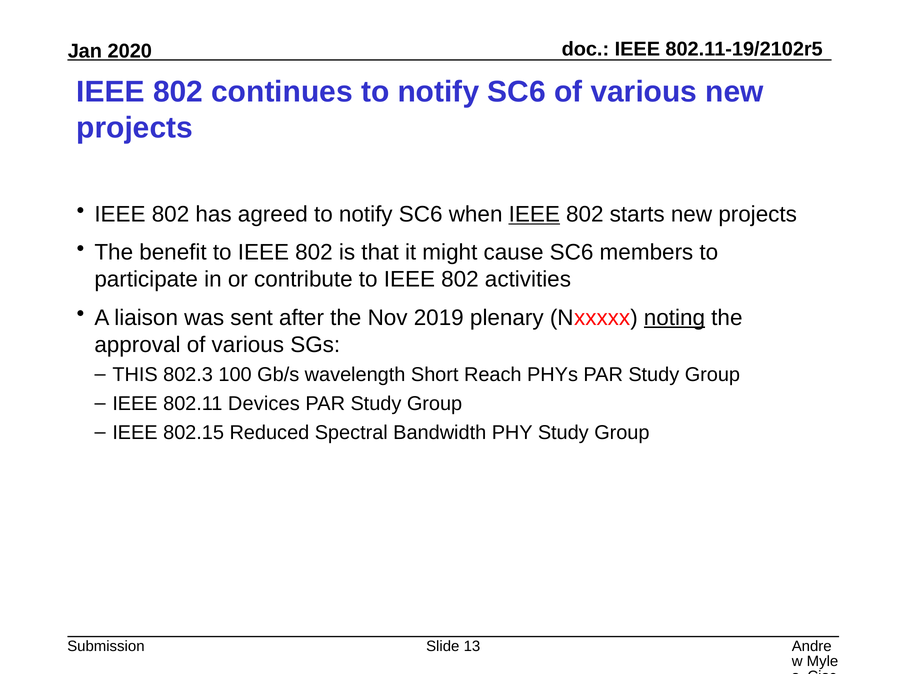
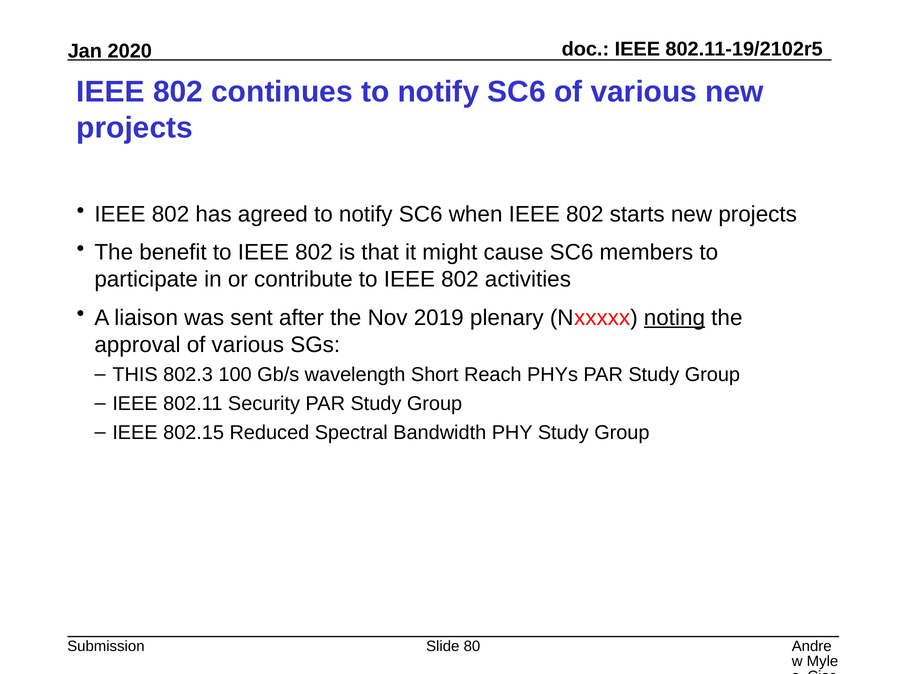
IEEE at (534, 214) underline: present -> none
Devices: Devices -> Security
13: 13 -> 80
